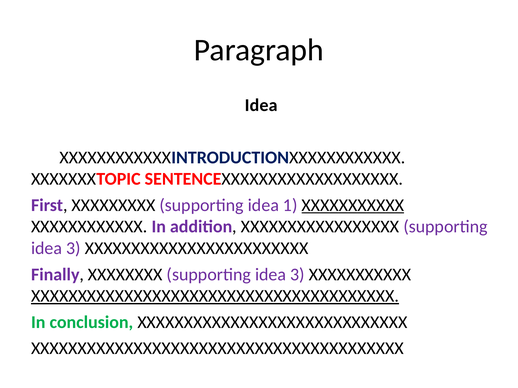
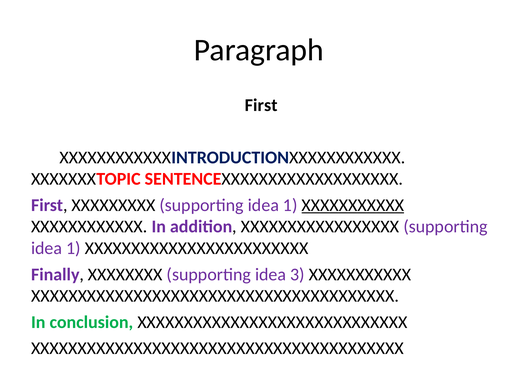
Idea at (261, 105): Idea -> First
3 at (73, 249): 3 -> 1
XXXXXXXXXXXXXXXXXXXXXXXXXXXXXXXXXXXXXXX underline: present -> none
